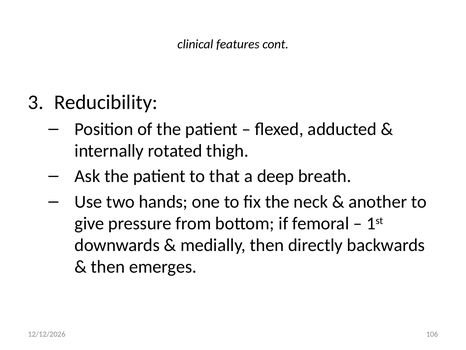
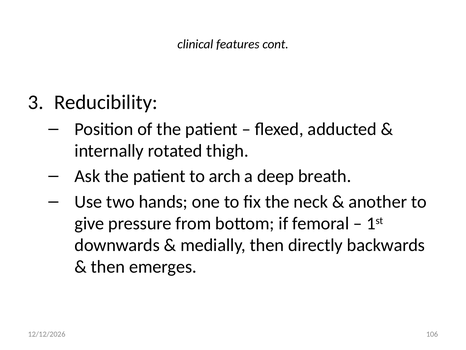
that: that -> arch
